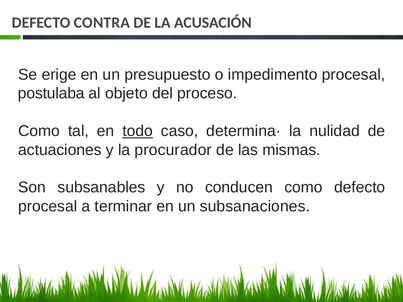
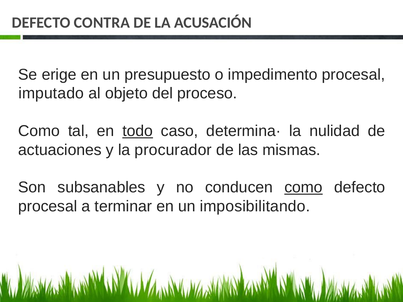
postulaba: postulaba -> imputado
como at (303, 188) underline: none -> present
subsanaciones: subsanaciones -> imposibilitando
